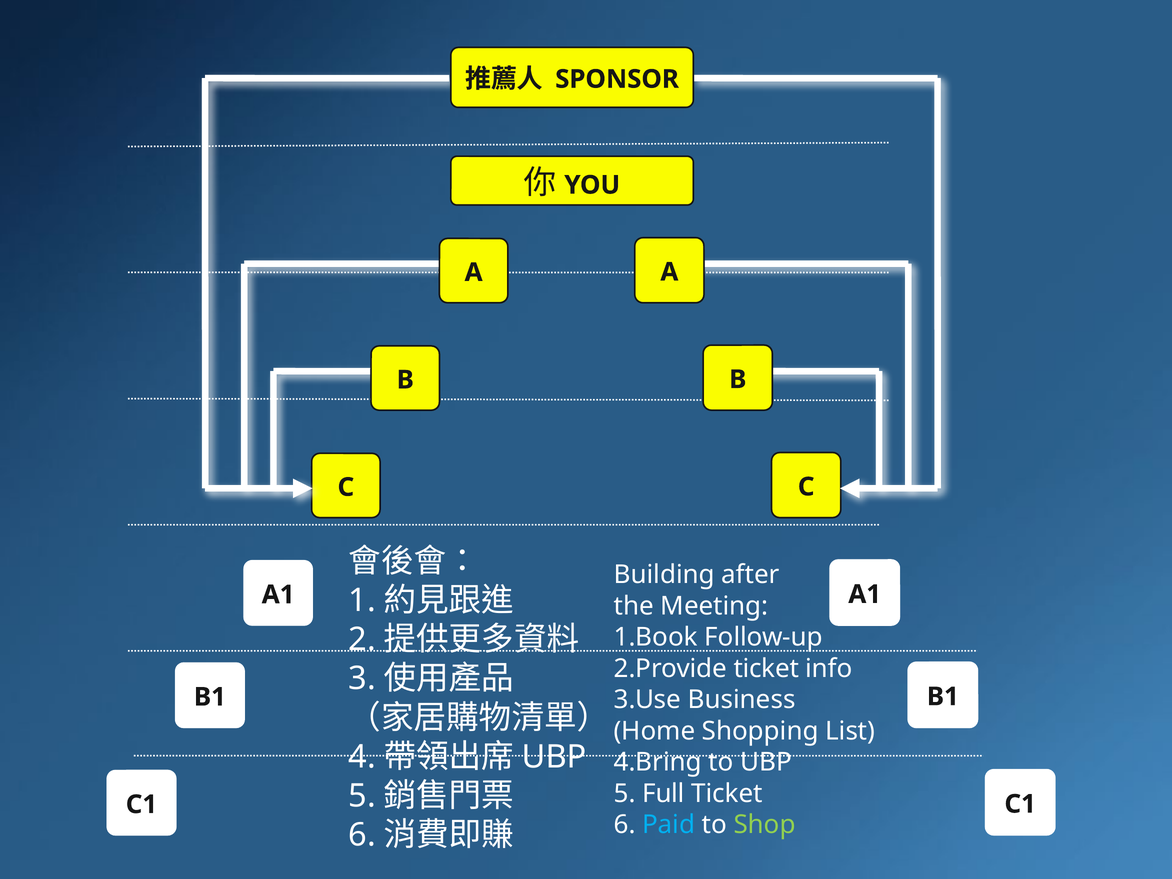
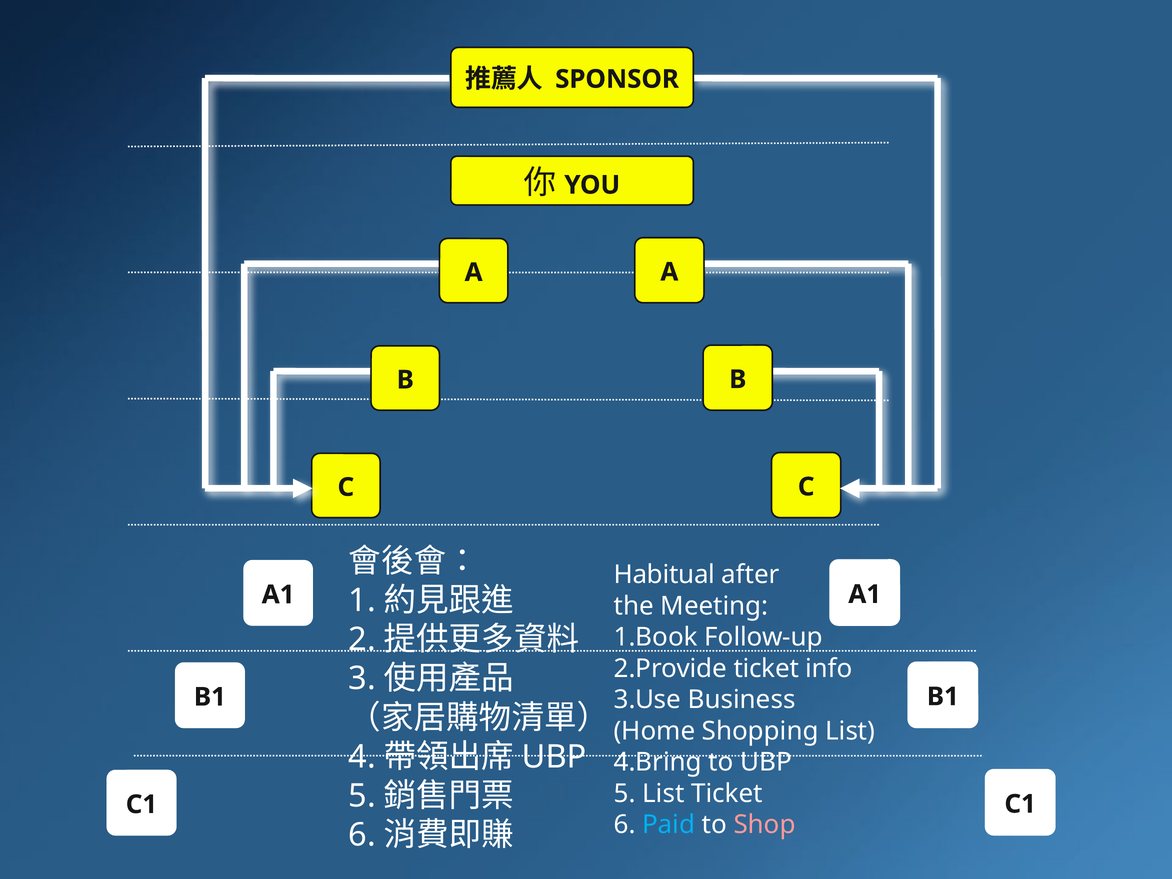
Building: Building -> Habitual
5 Full: Full -> List
Shop colour: light green -> pink
